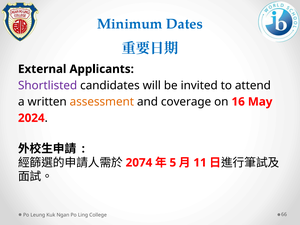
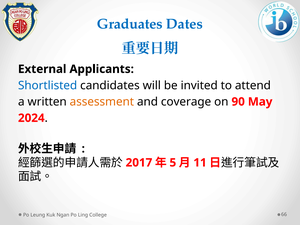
Minimum: Minimum -> Graduates
Shortlisted colour: purple -> blue
16: 16 -> 90
2074: 2074 -> 2017
